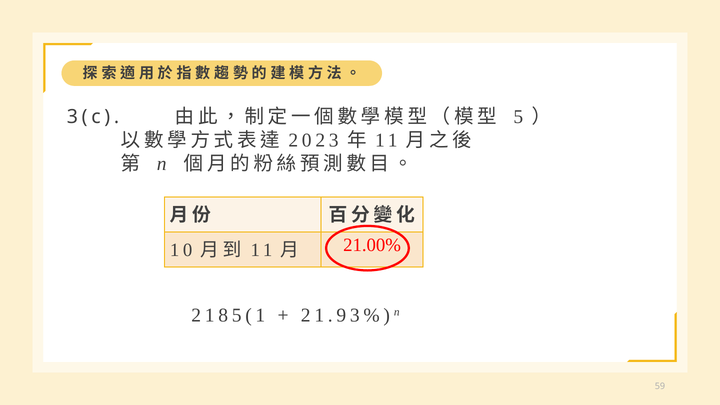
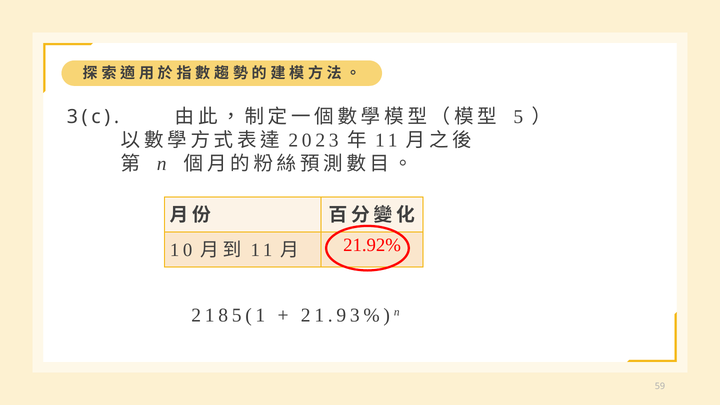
21.00%: 21.00% -> 21.92%
